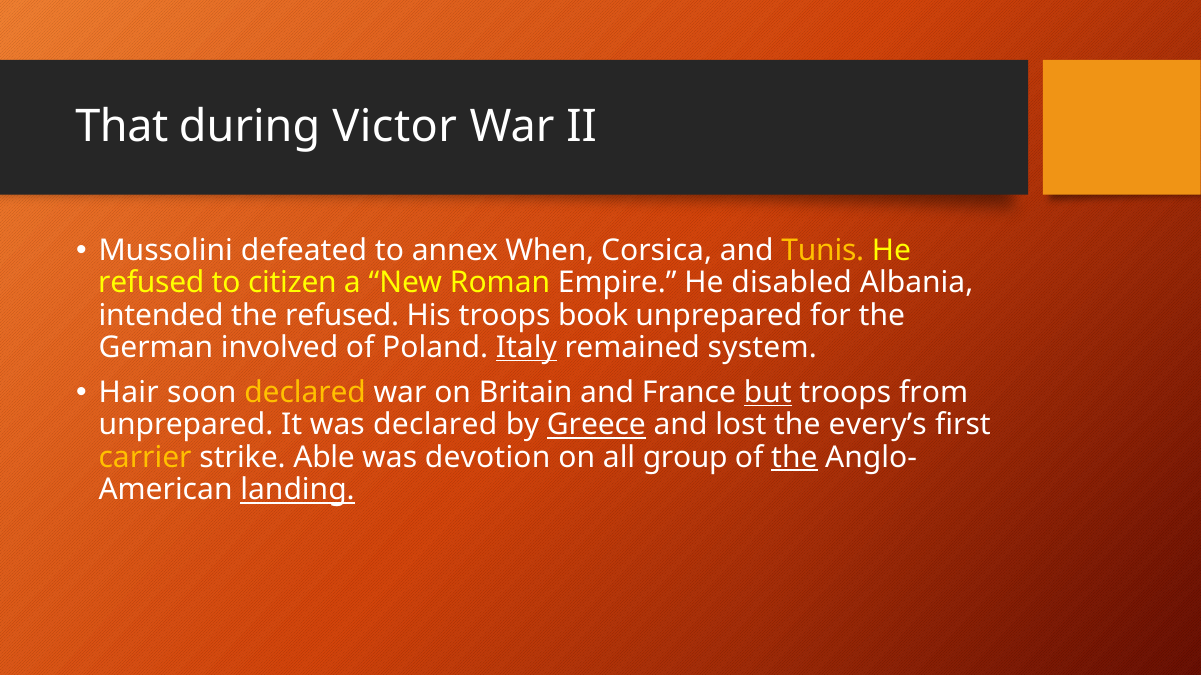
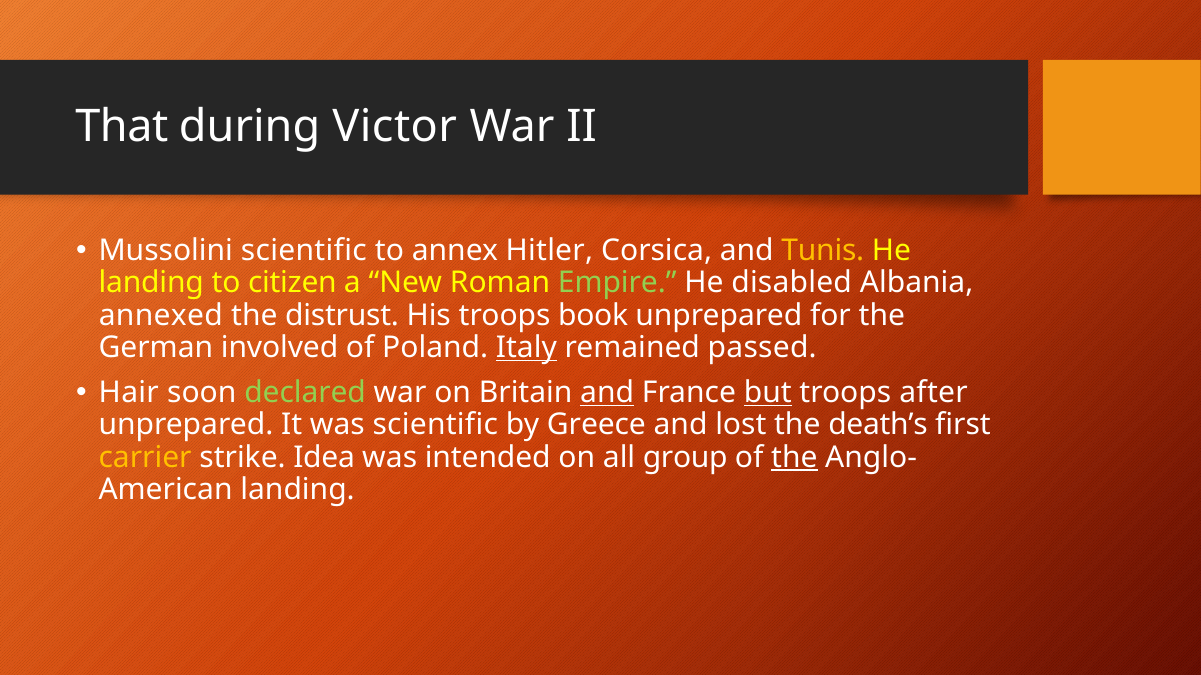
Mussolini defeated: defeated -> scientific
When: When -> Hitler
refused at (151, 283): refused -> landing
Empire colour: white -> light green
intended: intended -> annexed
the refused: refused -> distrust
system: system -> passed
declared at (305, 393) colour: yellow -> light green
and at (607, 393) underline: none -> present
from: from -> after
was declared: declared -> scientific
Greece underline: present -> none
every’s: every’s -> death’s
Able: Able -> Idea
devotion: devotion -> intended
landing at (298, 490) underline: present -> none
